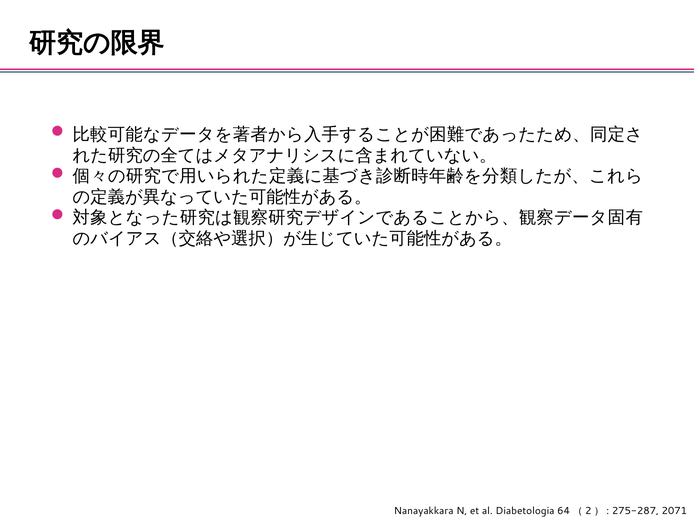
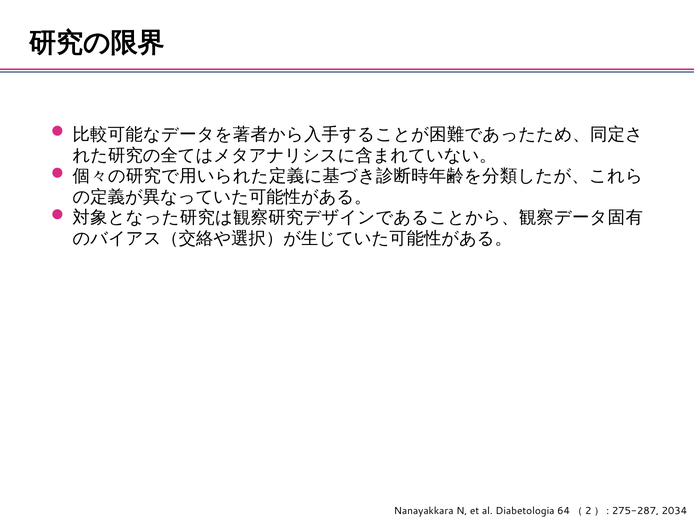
2071: 2071 -> 2034
